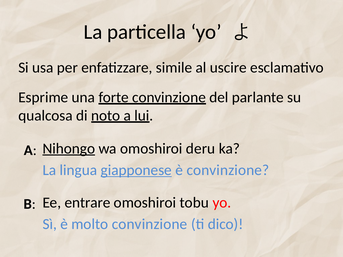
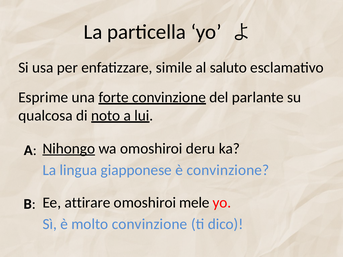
uscire: uscire -> saluto
giapponese underline: present -> none
entrare: entrare -> attirare
tobu: tobu -> mele
